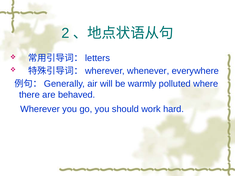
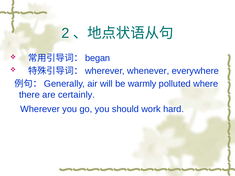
letters: letters -> began
behaved: behaved -> certainly
